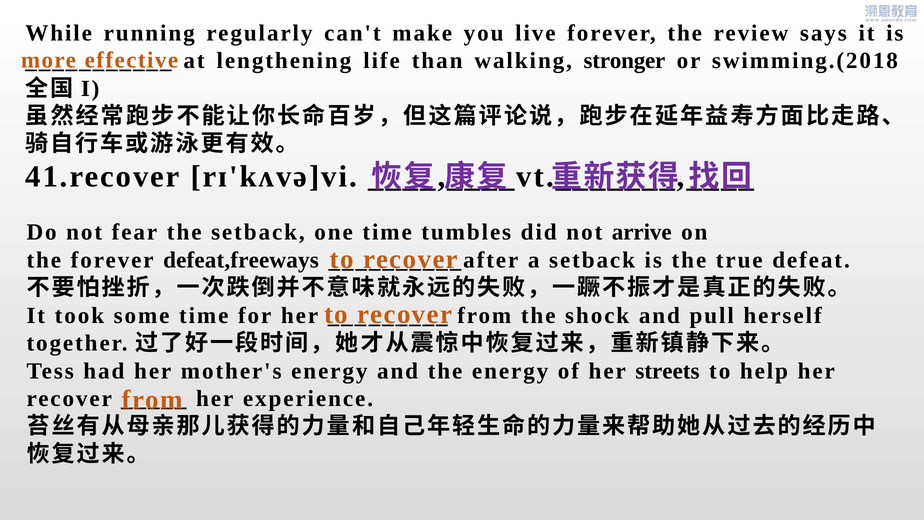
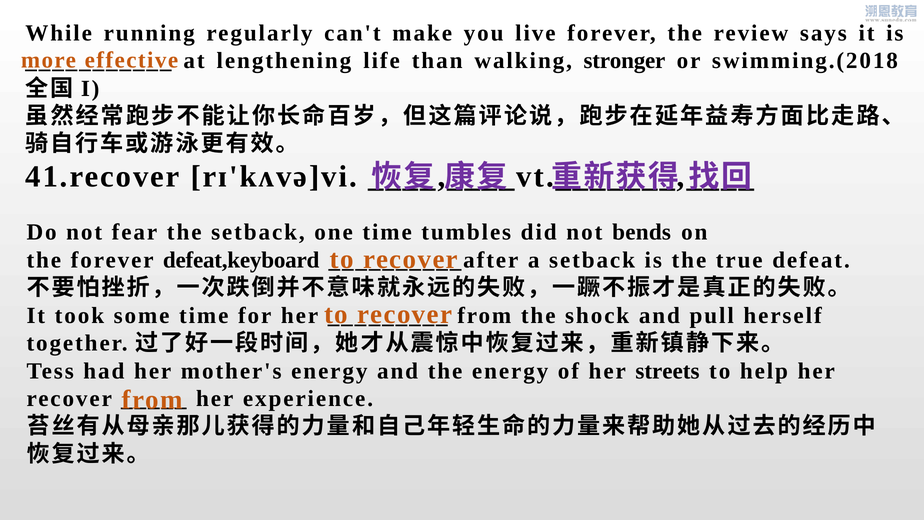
arrive: arrive -> bends
defeat,freeways: defeat,freeways -> defeat,keyboard
